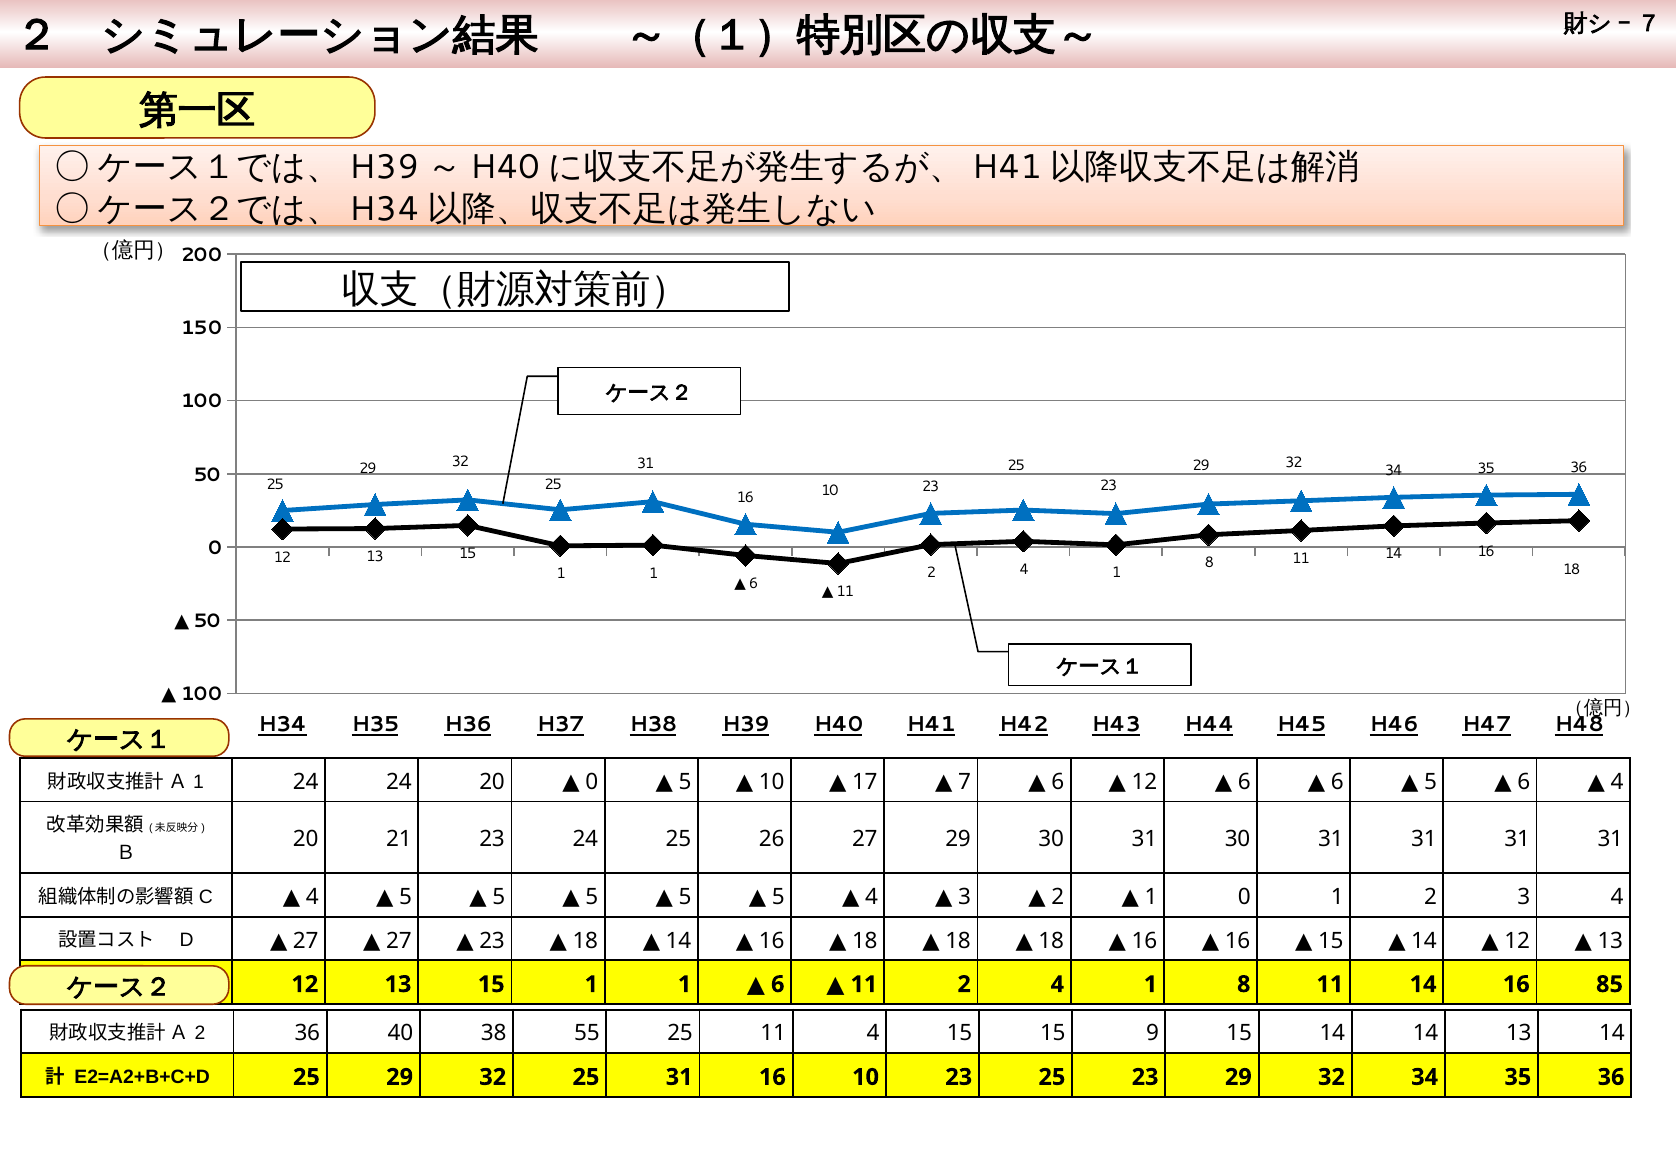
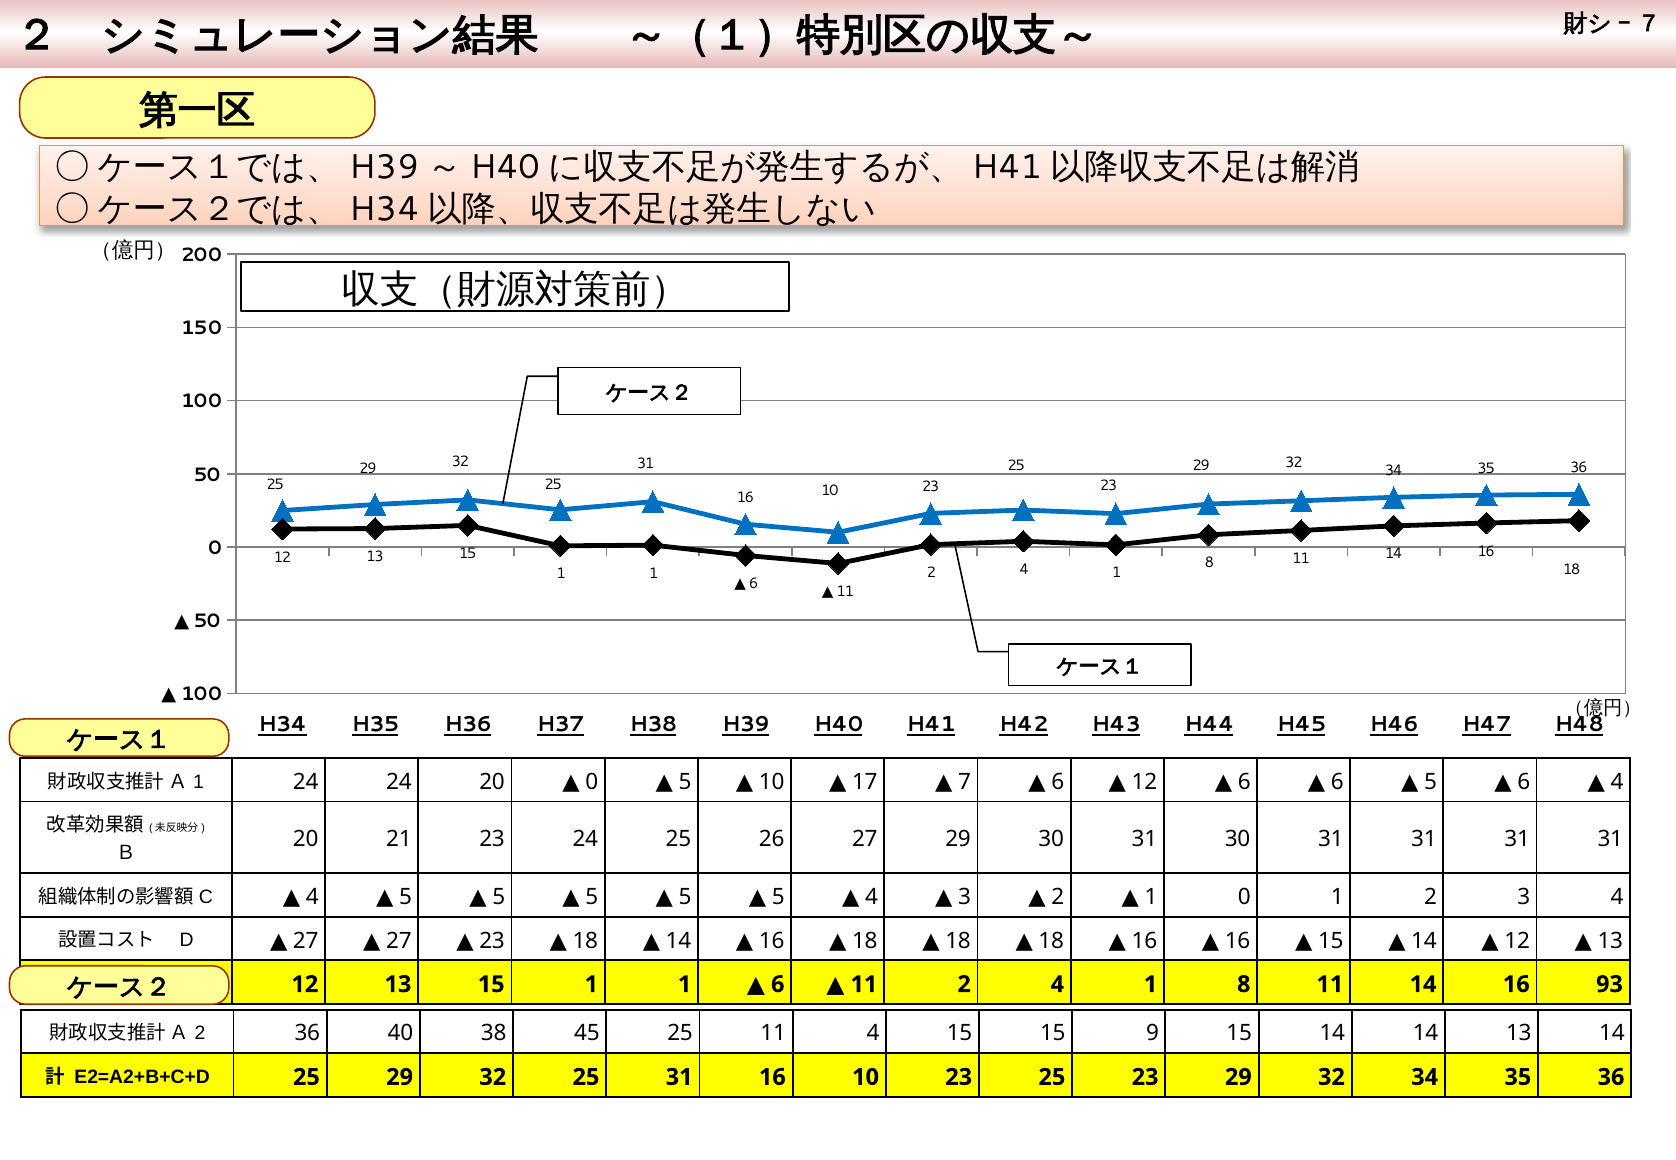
85: 85 -> 93
55: 55 -> 45
